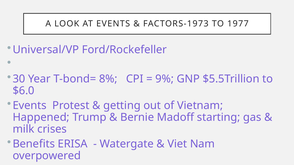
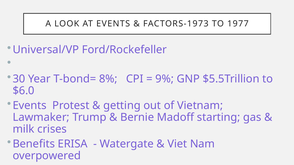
Happened: Happened -> Lawmaker
